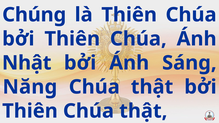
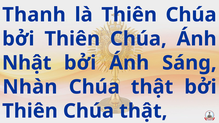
Chúng: Chúng -> Thanh
Năng: Năng -> Nhàn
